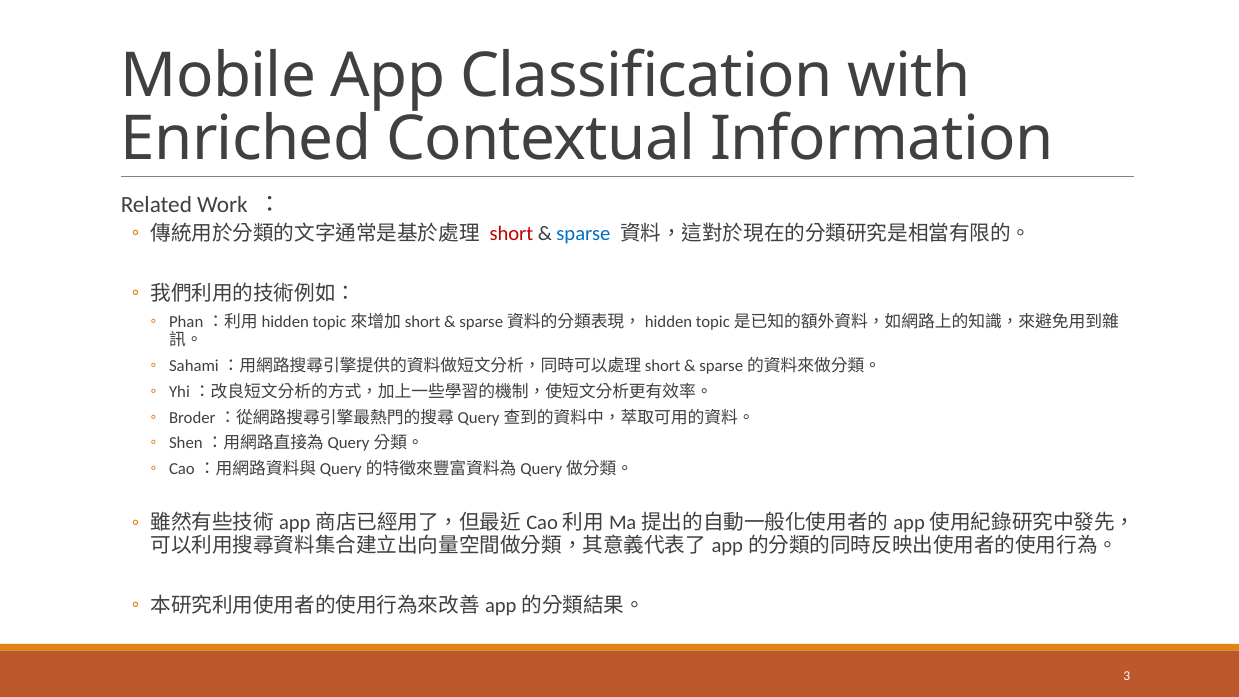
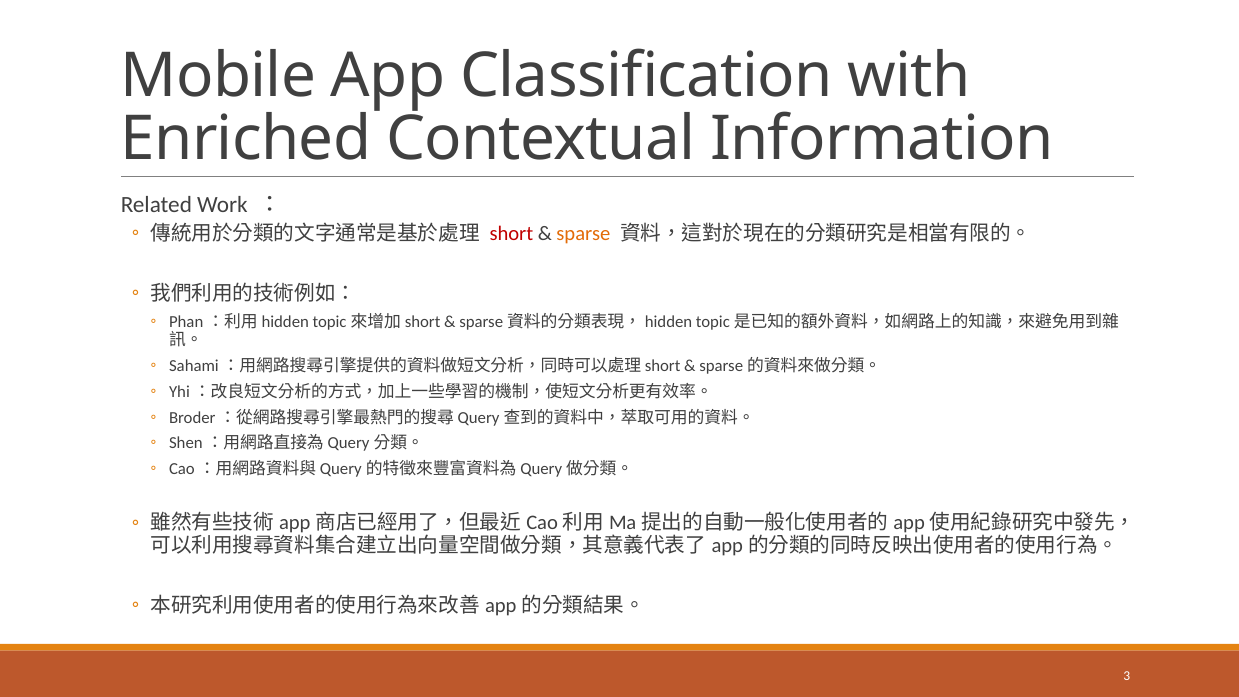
sparse colour: blue -> orange
